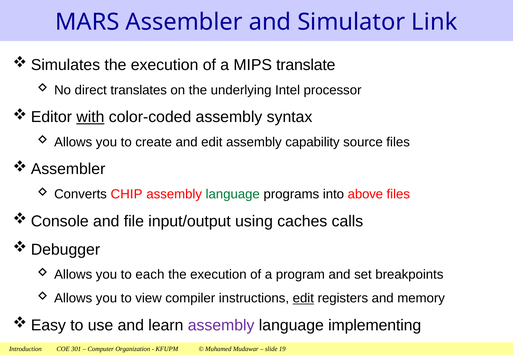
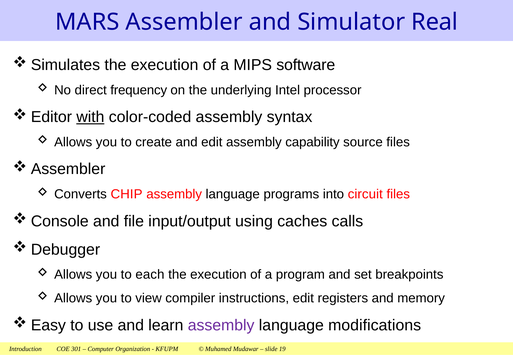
Link: Link -> Real
translate: translate -> software
translates: translates -> frequency
language at (233, 194) colour: green -> black
above: above -> circuit
edit at (303, 298) underline: present -> none
implementing: implementing -> modifications
